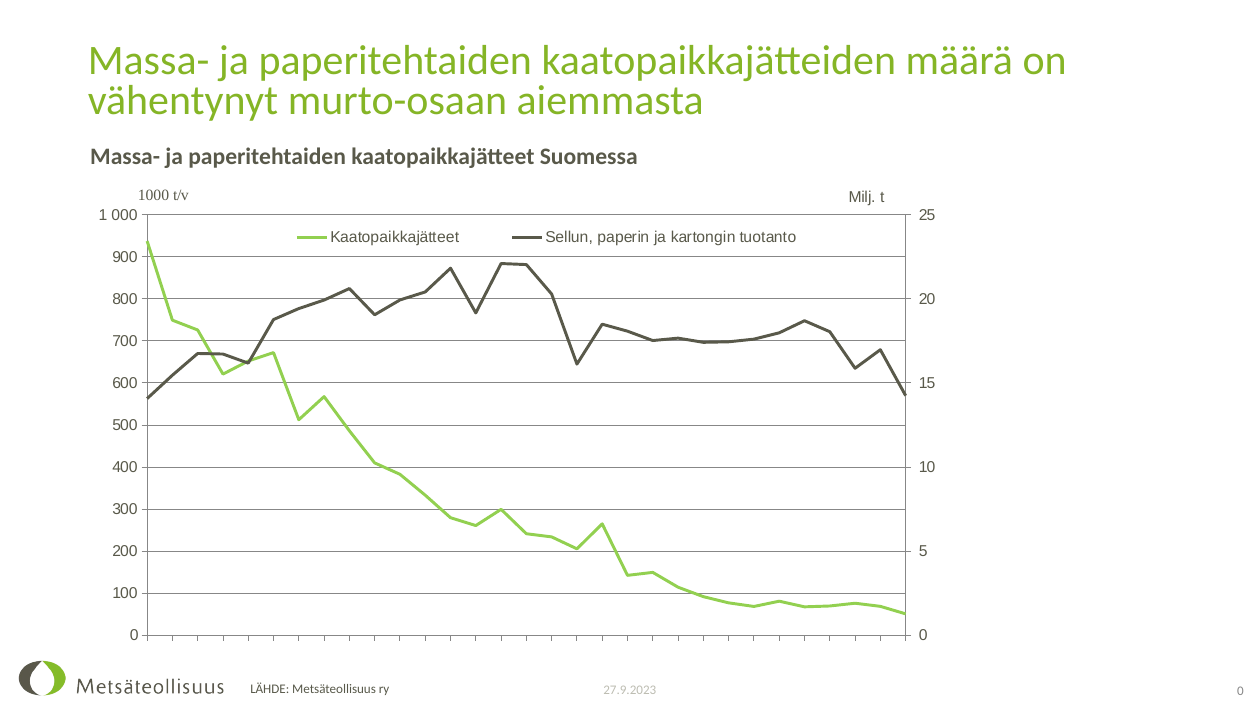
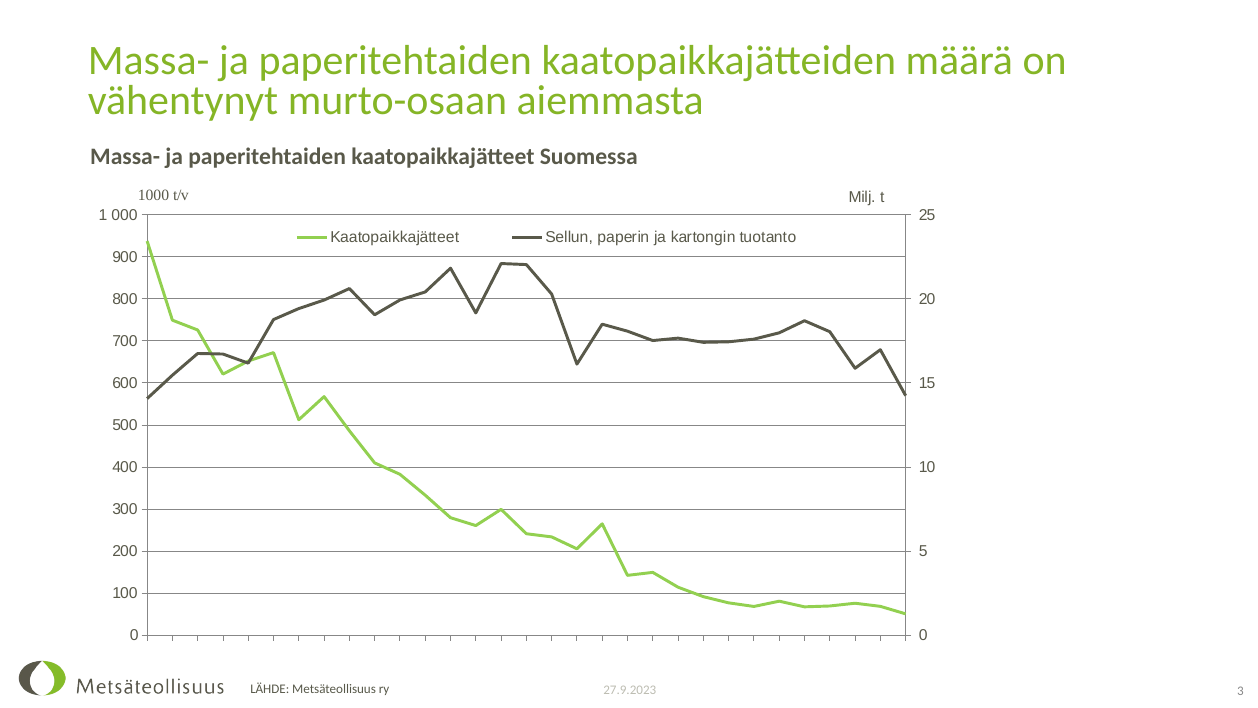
0 at (1240, 690): 0 -> 3
